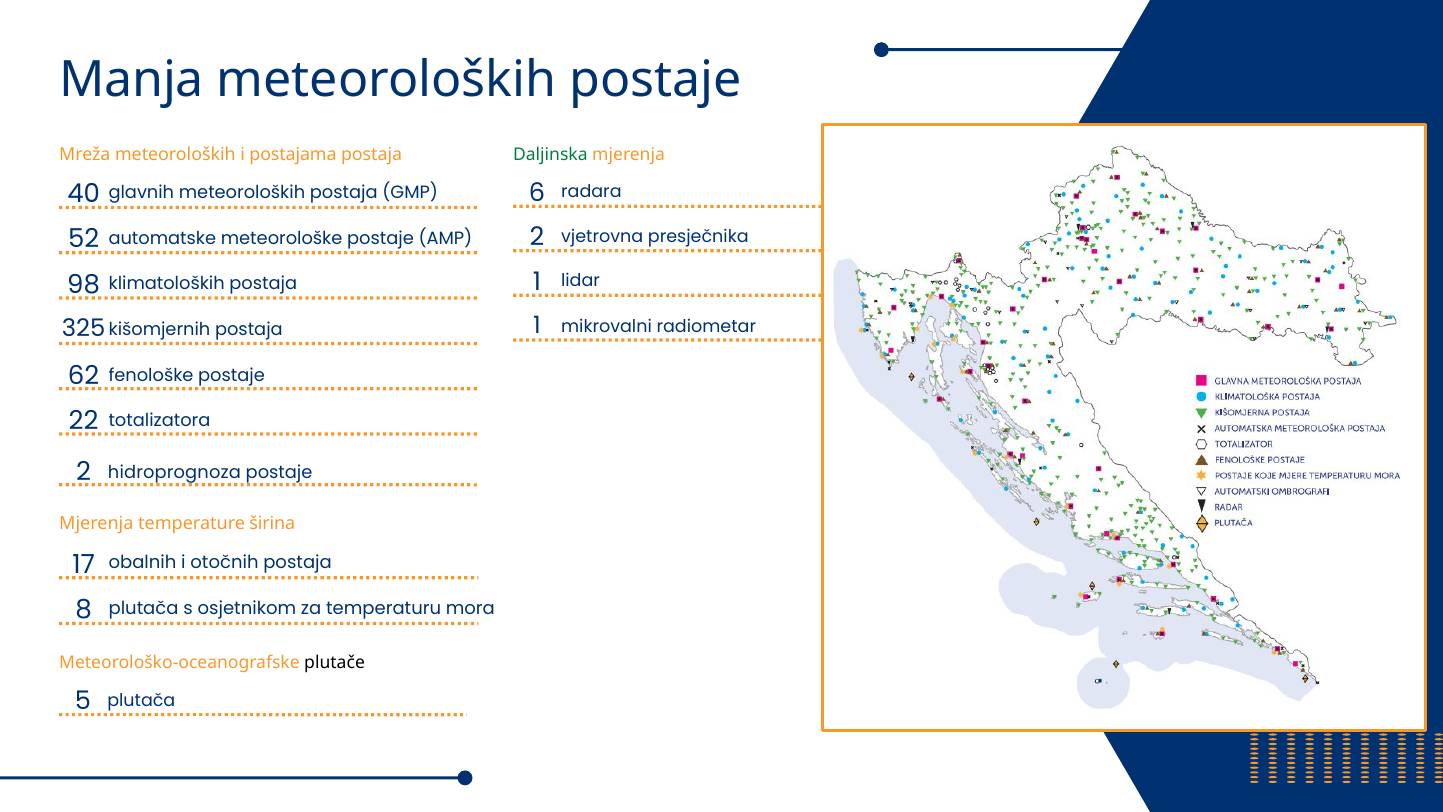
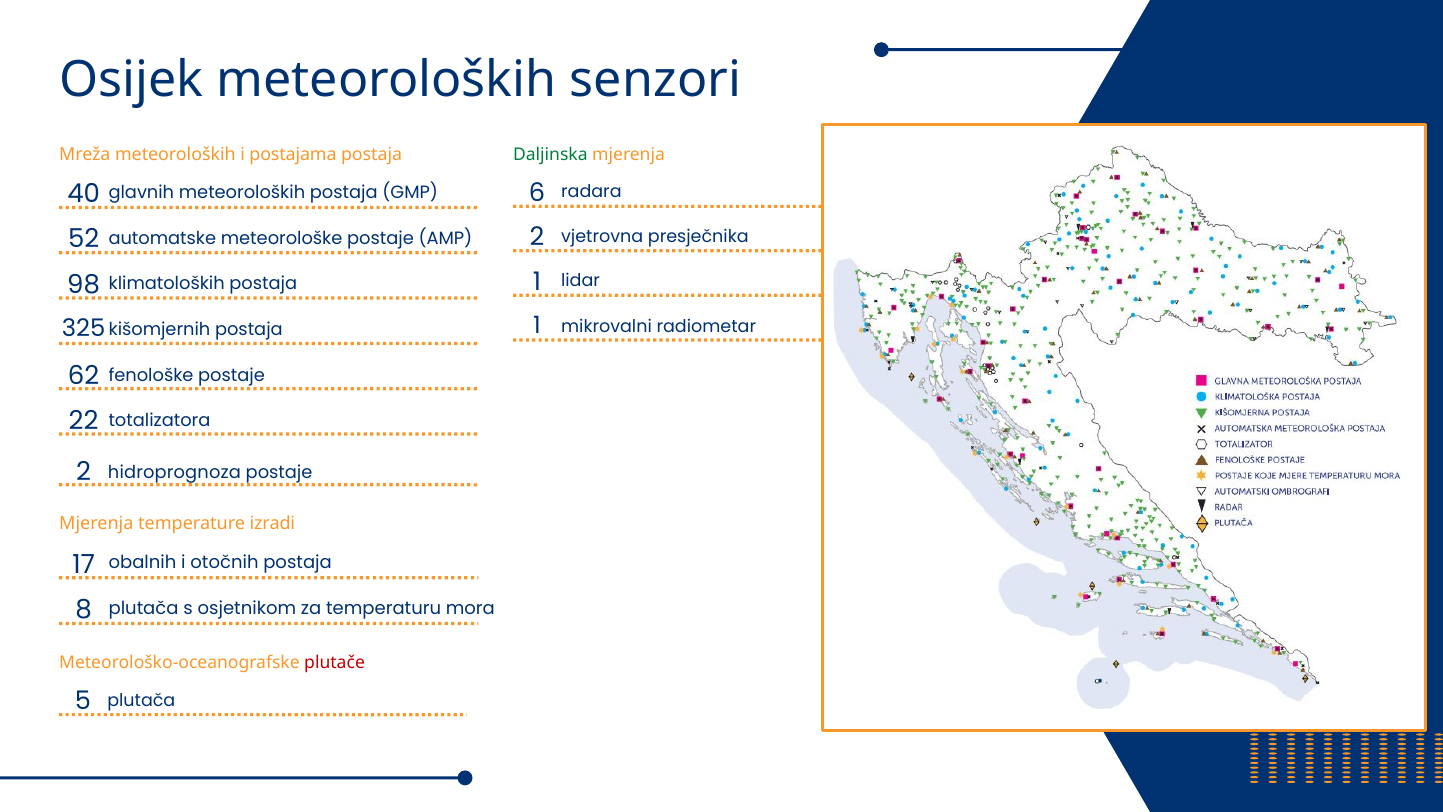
Manja: Manja -> Osijek
meteoroloških postaje: postaje -> senzori
širina: širina -> izradi
plutače colour: black -> red
